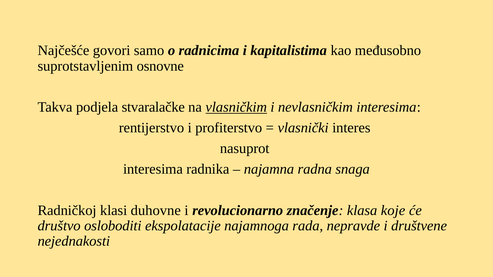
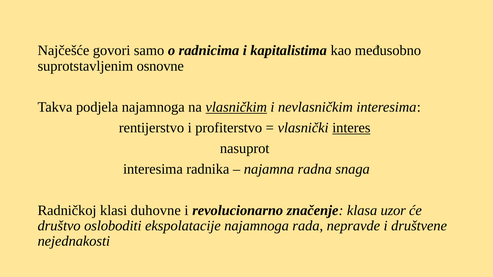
podjela stvaralačke: stvaralačke -> najamnoga
interes underline: none -> present
koje: koje -> uzor
